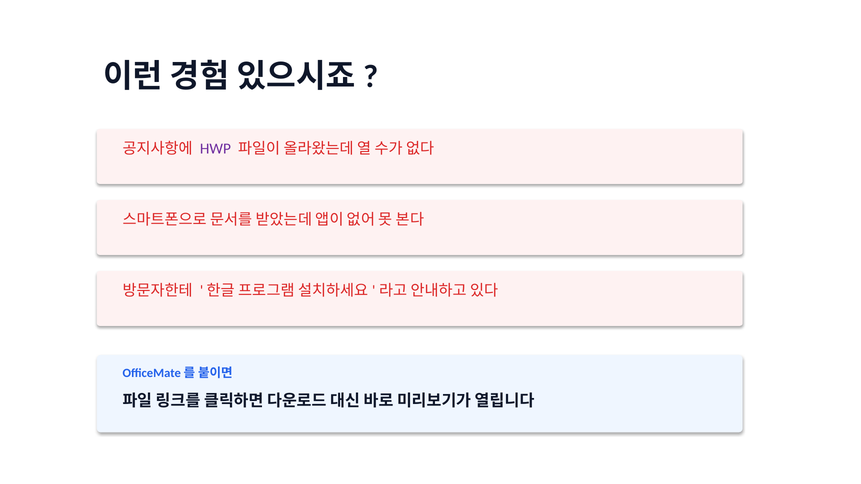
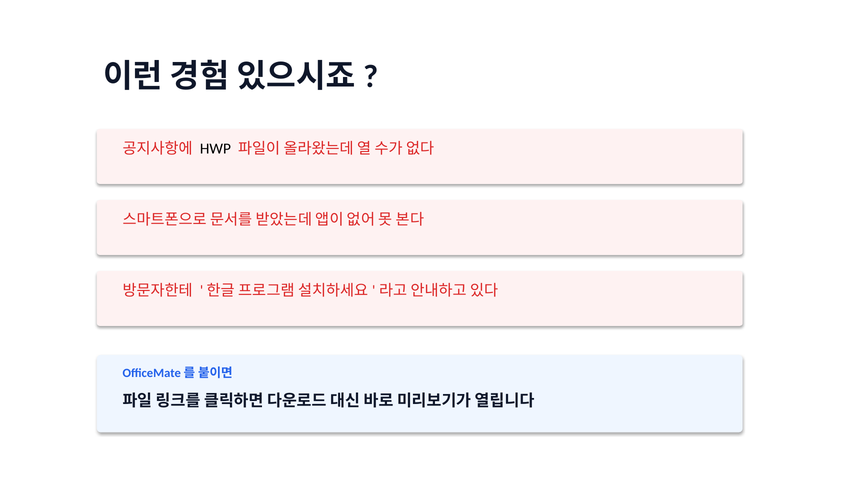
HWP colour: purple -> black
